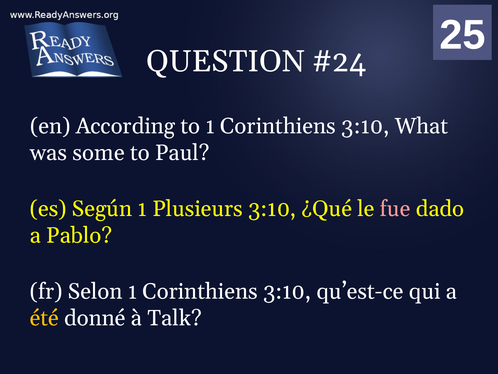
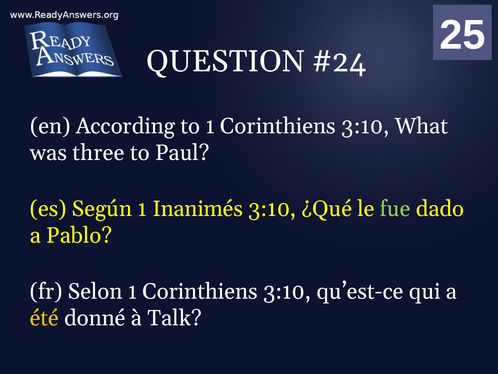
some: some -> three
Plusieurs: Plusieurs -> Inanimés
fue colour: pink -> light green
